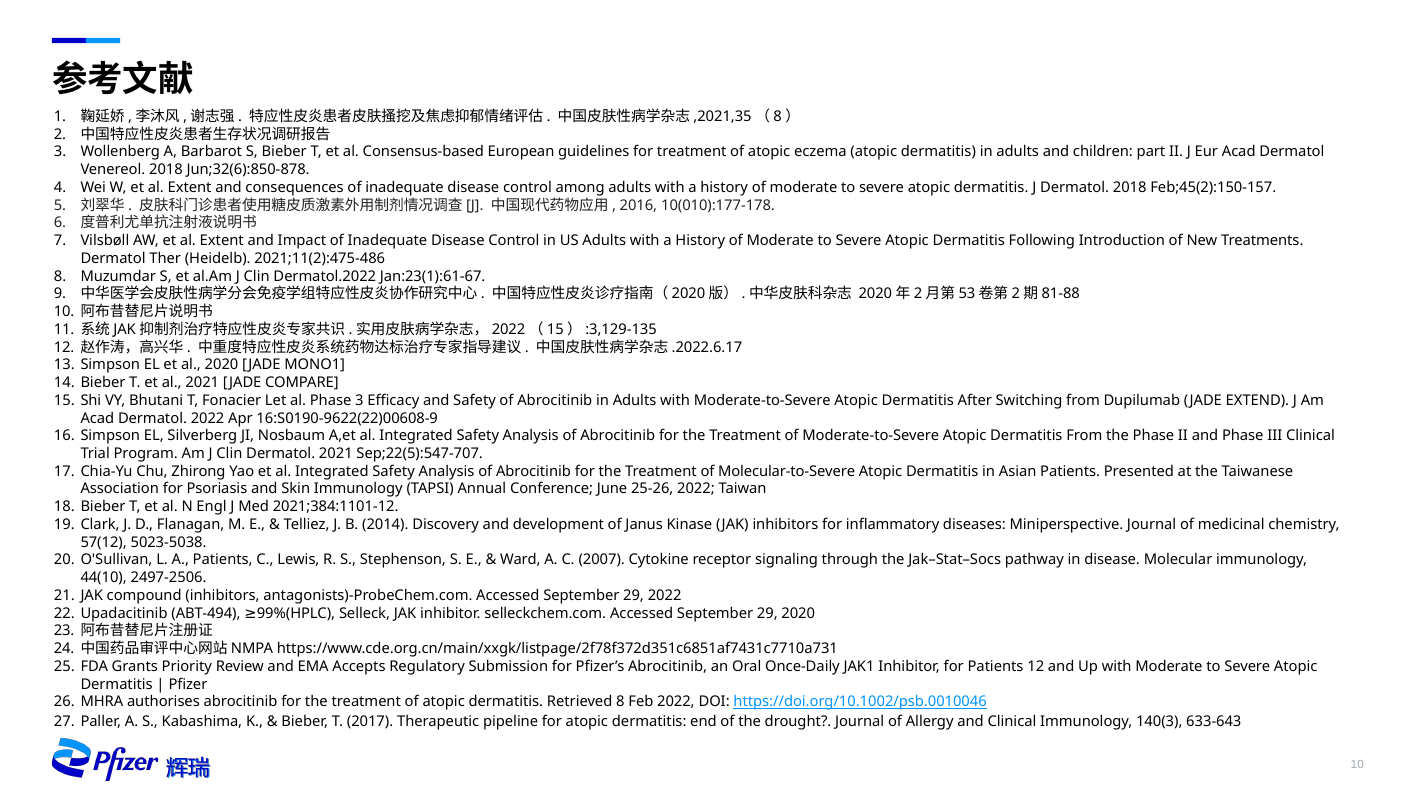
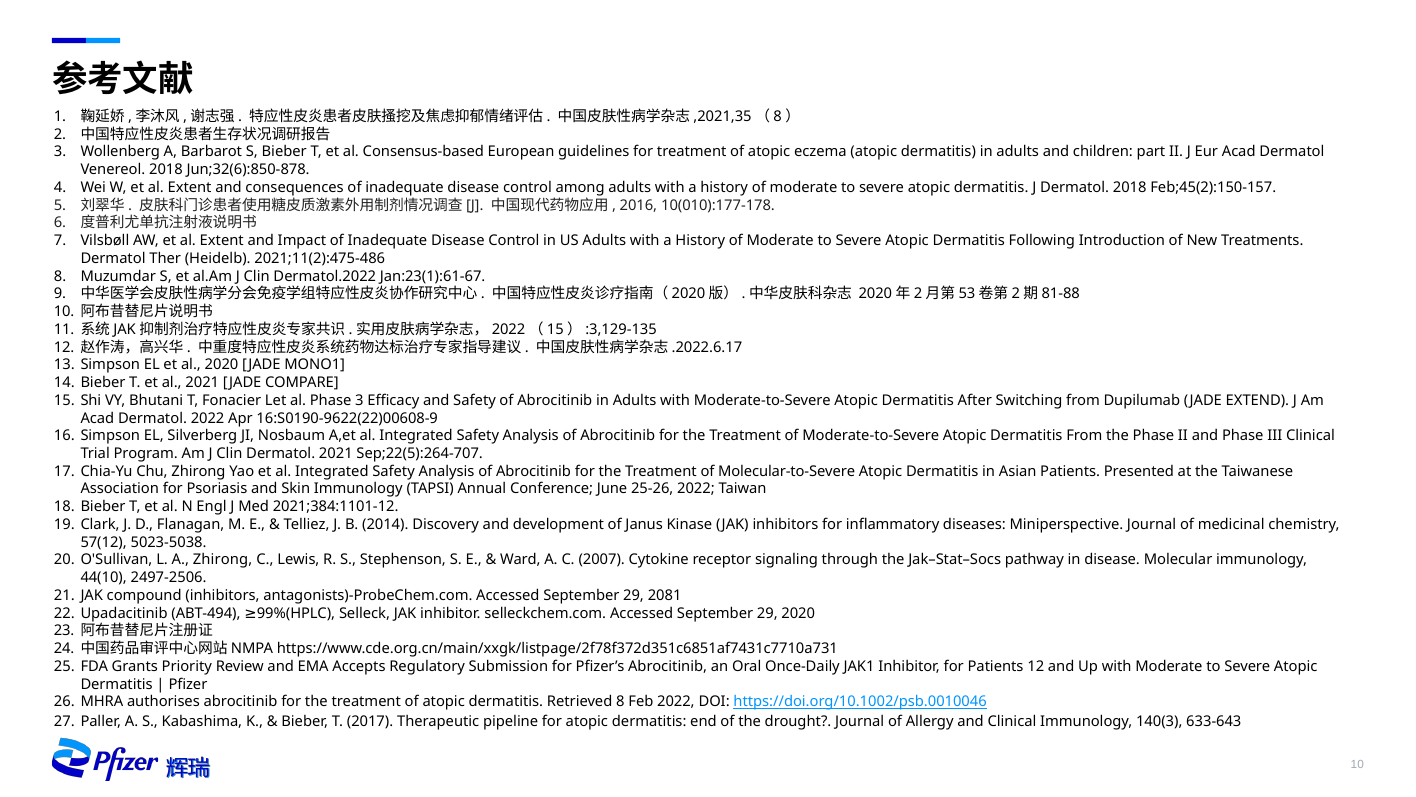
Sep;22(5):547-707: Sep;22(5):547-707 -> Sep;22(5):264-707
A Patients: Patients -> Zhirong
29 2022: 2022 -> 2081
